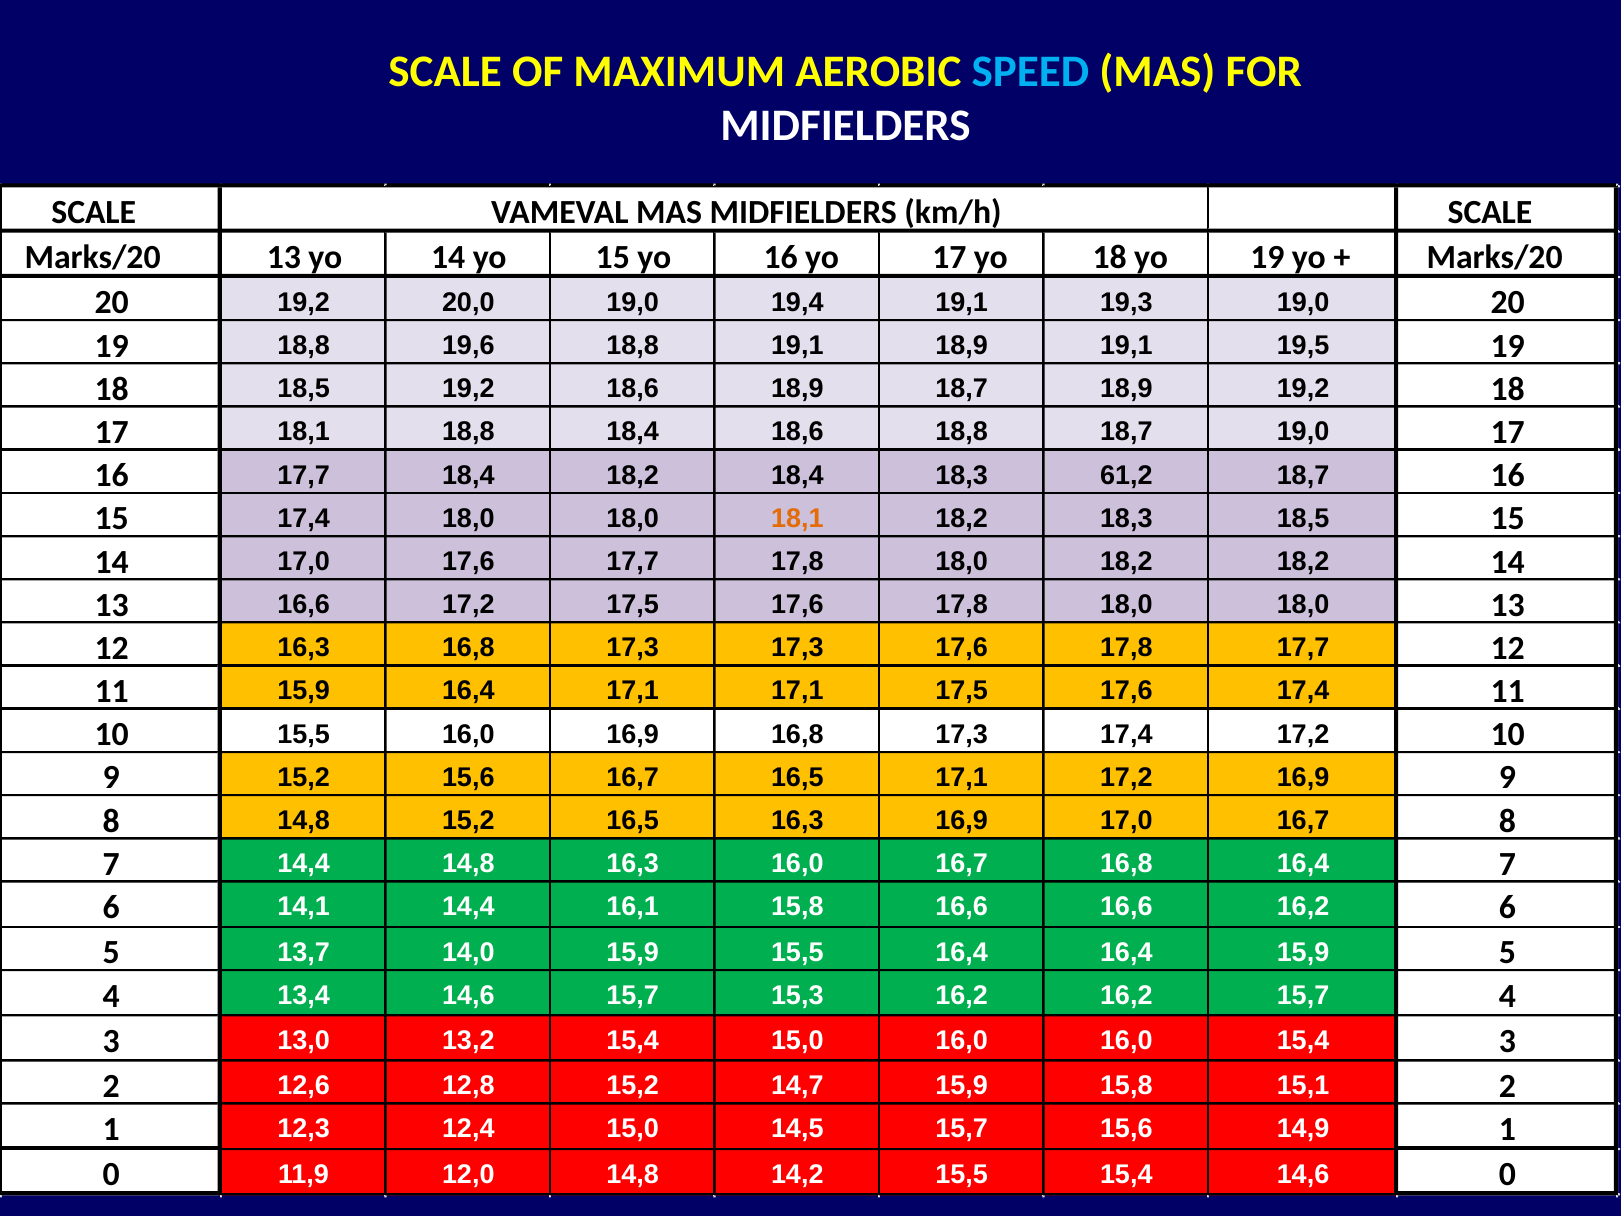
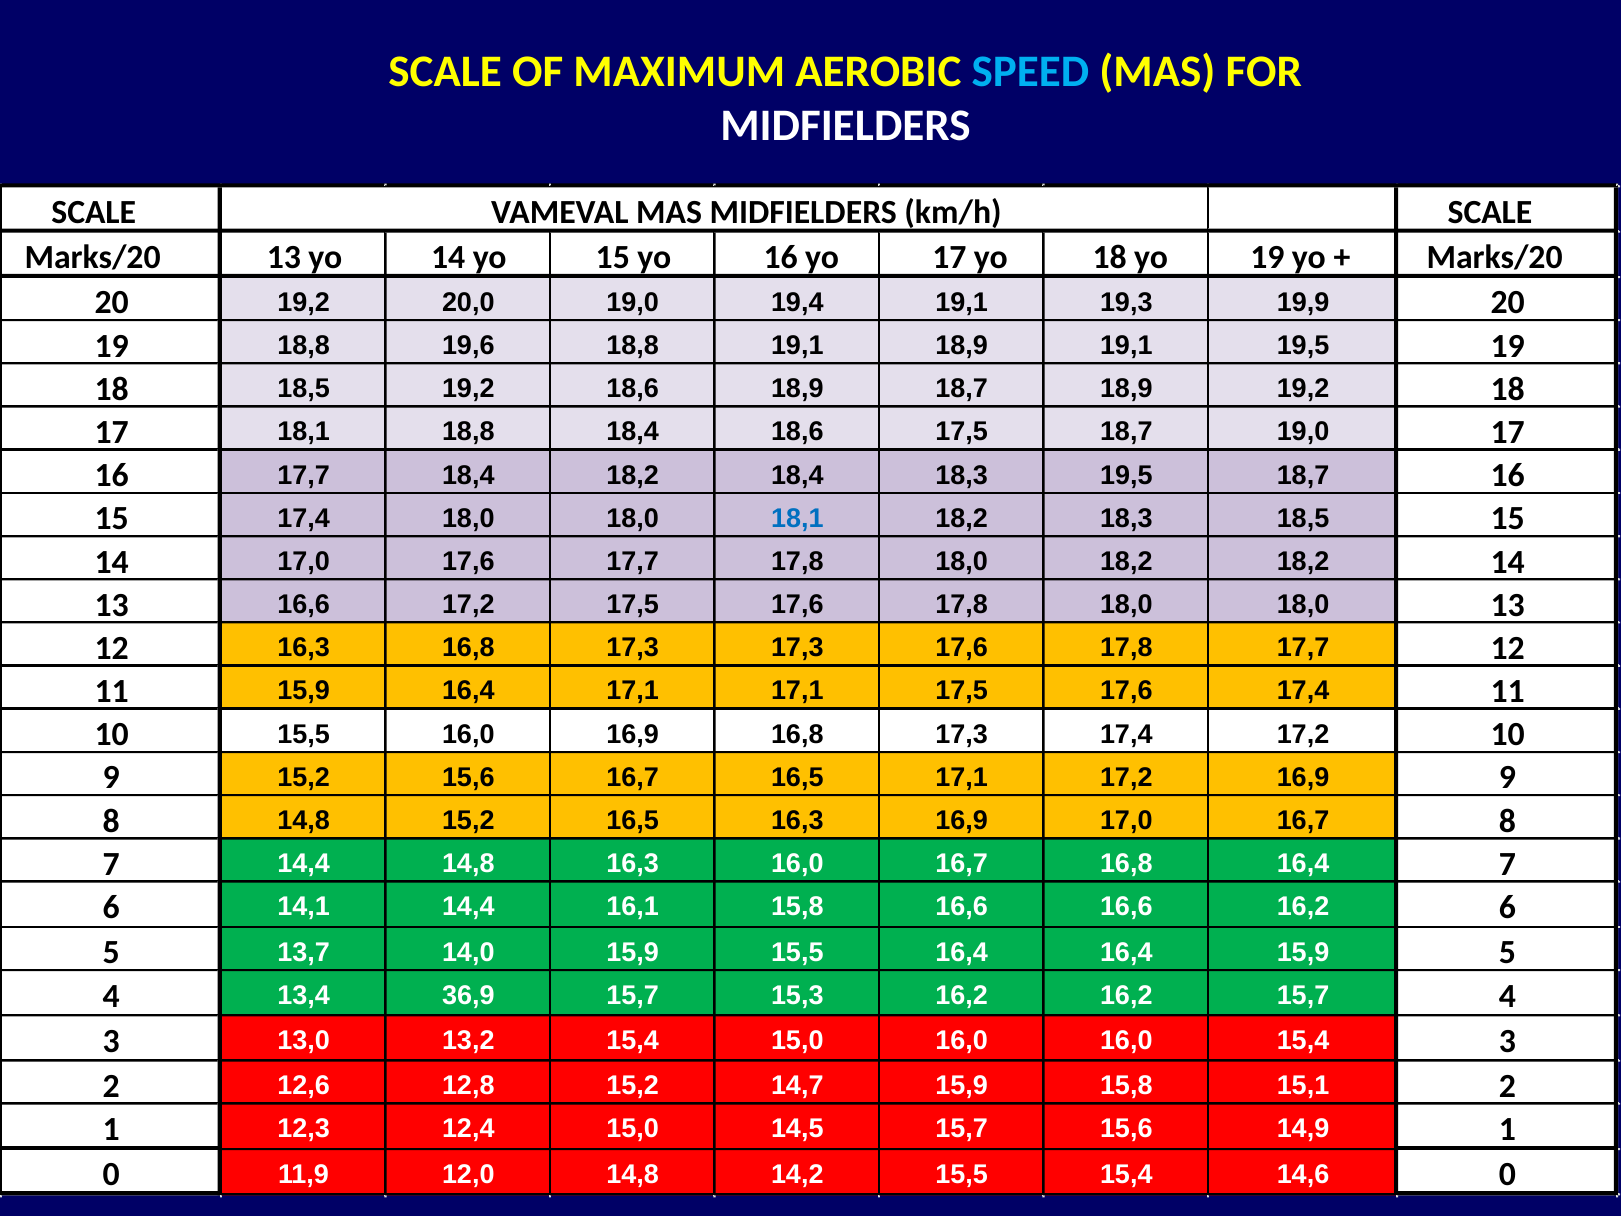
19,3 19,0: 19,0 -> 19,9
18,6 18,8: 18,8 -> 17,5
18,3 61,2: 61,2 -> 19,5
18,1 at (797, 518) colour: orange -> blue
13,4 14,6: 14,6 -> 36,9
